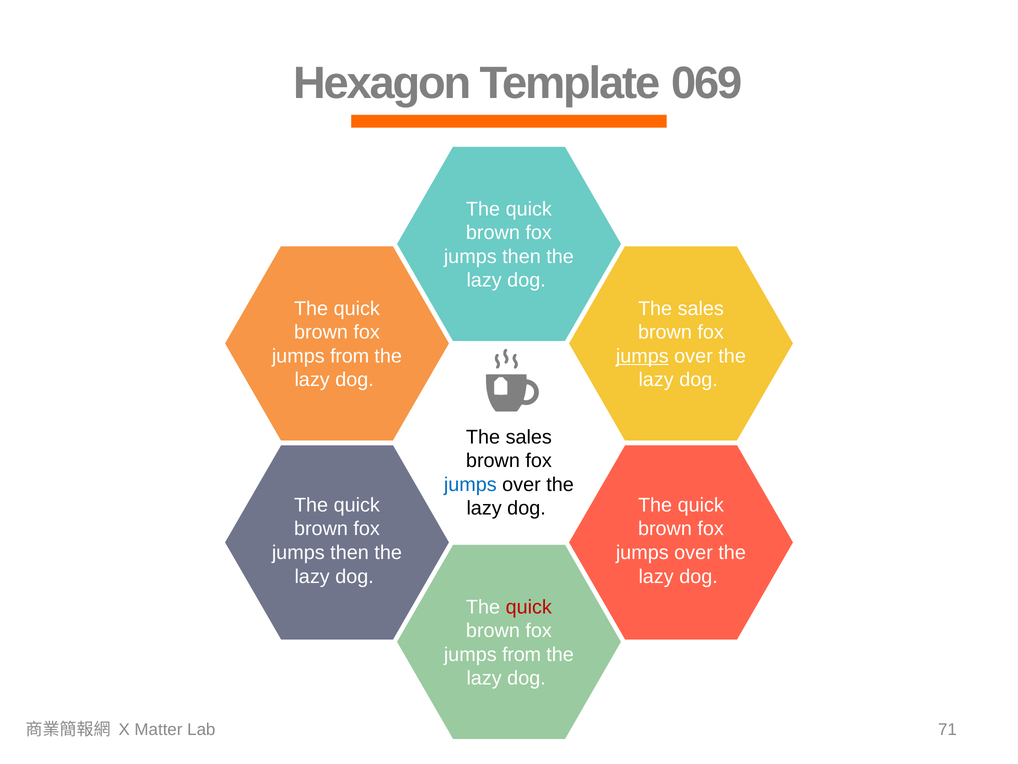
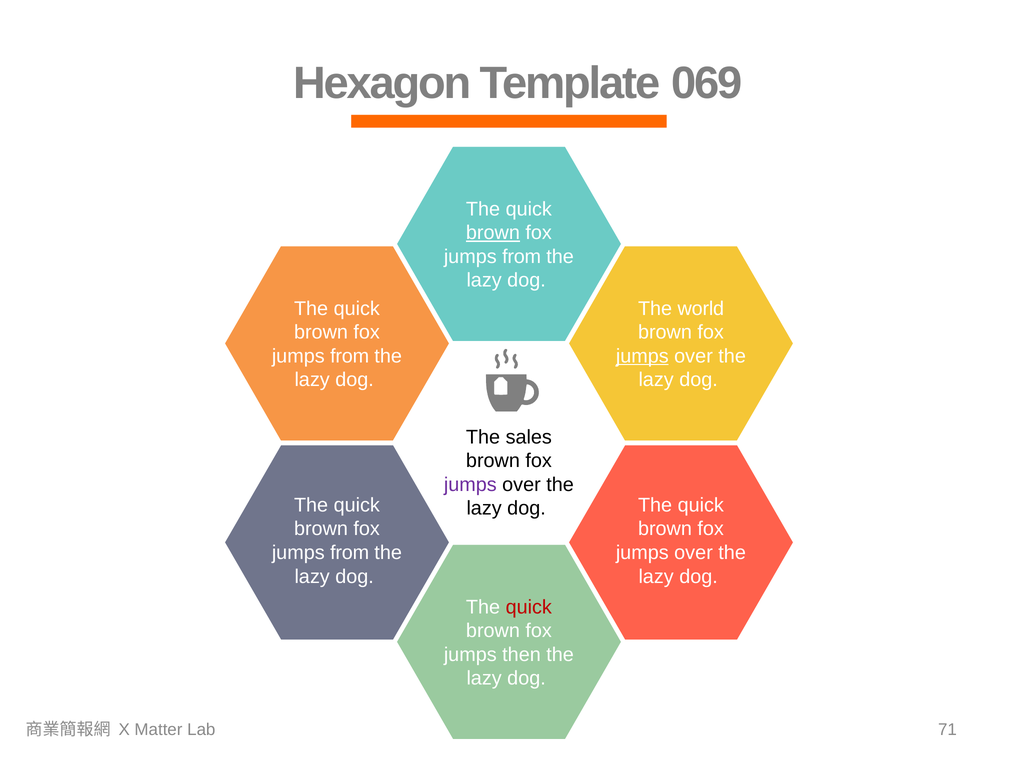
brown at (493, 233) underline: none -> present
then at (522, 256): then -> from
sales at (701, 308): sales -> world
jumps at (470, 484) colour: blue -> purple
then at (350, 552): then -> from
from at (522, 654): from -> then
